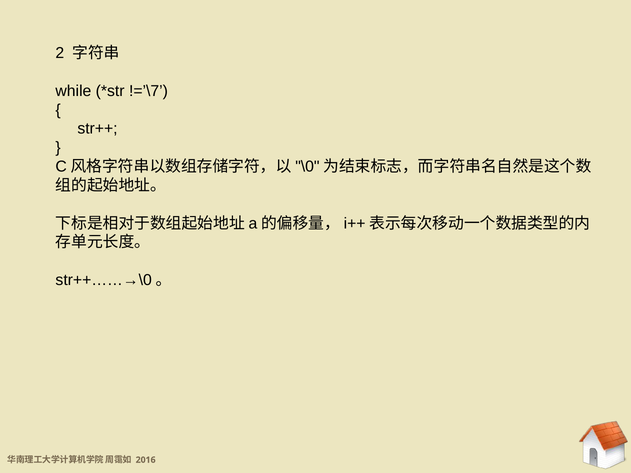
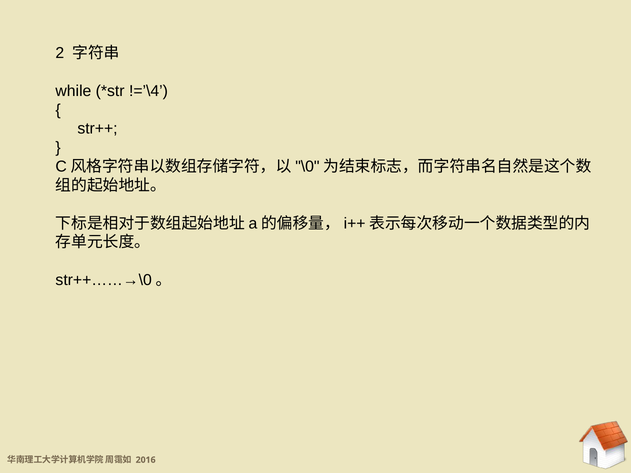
!=’\7: !=’\7 -> !=’\4
